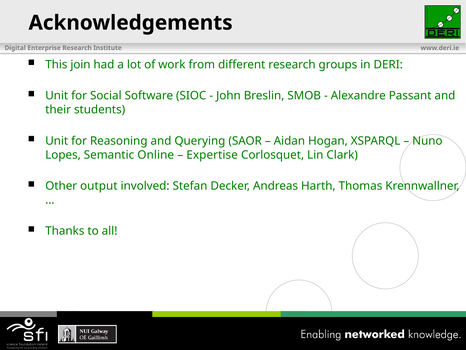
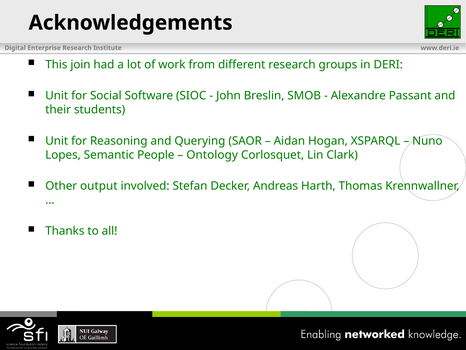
Online: Online -> People
Expertise: Expertise -> Ontology
